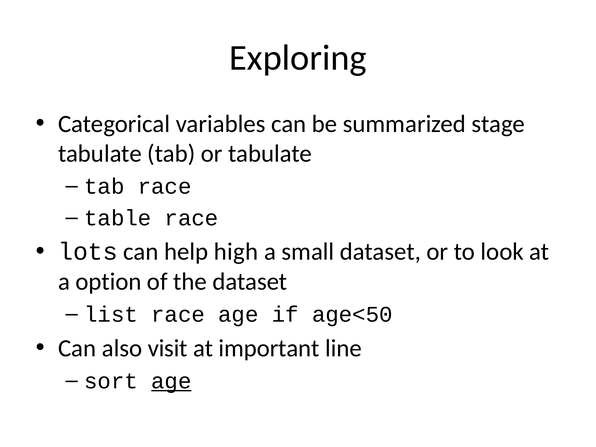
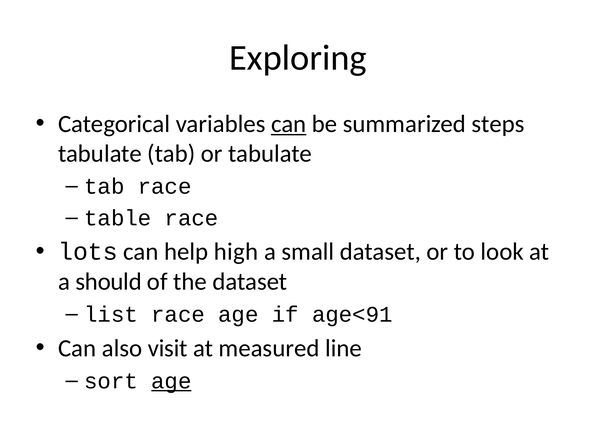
can at (289, 124) underline: none -> present
stage: stage -> steps
option: option -> should
age<50: age<50 -> age<91
important: important -> measured
